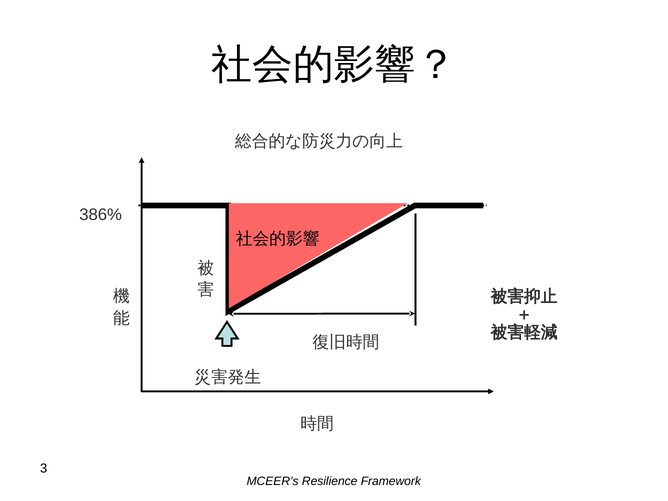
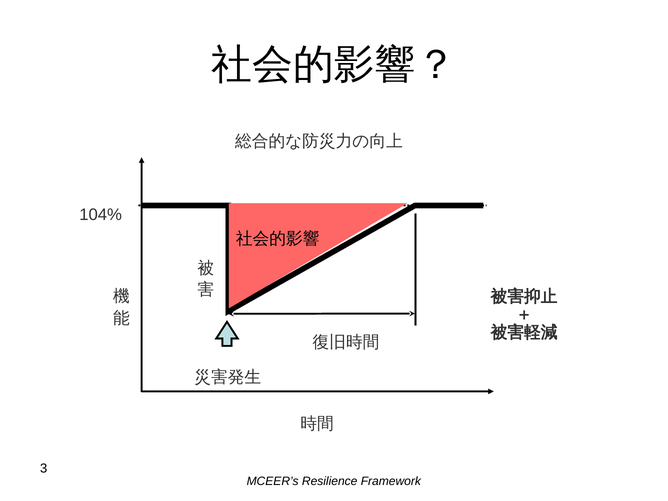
386%: 386% -> 104%
